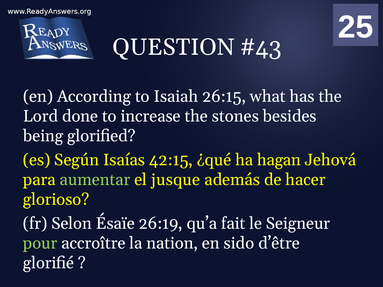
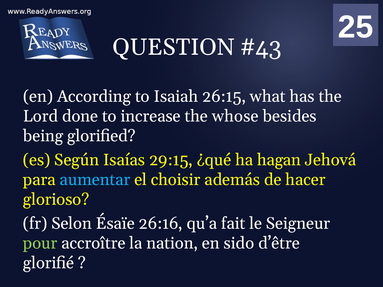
stones: stones -> whose
42:15: 42:15 -> 29:15
aumentar colour: light green -> light blue
jusque: jusque -> choisir
26:19: 26:19 -> 26:16
